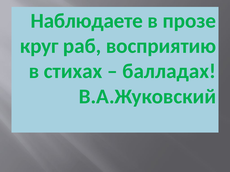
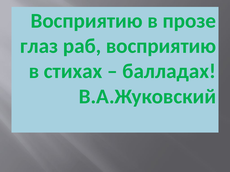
Наблюдаете at (87, 21): Наблюдаете -> Восприятию
круг: круг -> глаз
